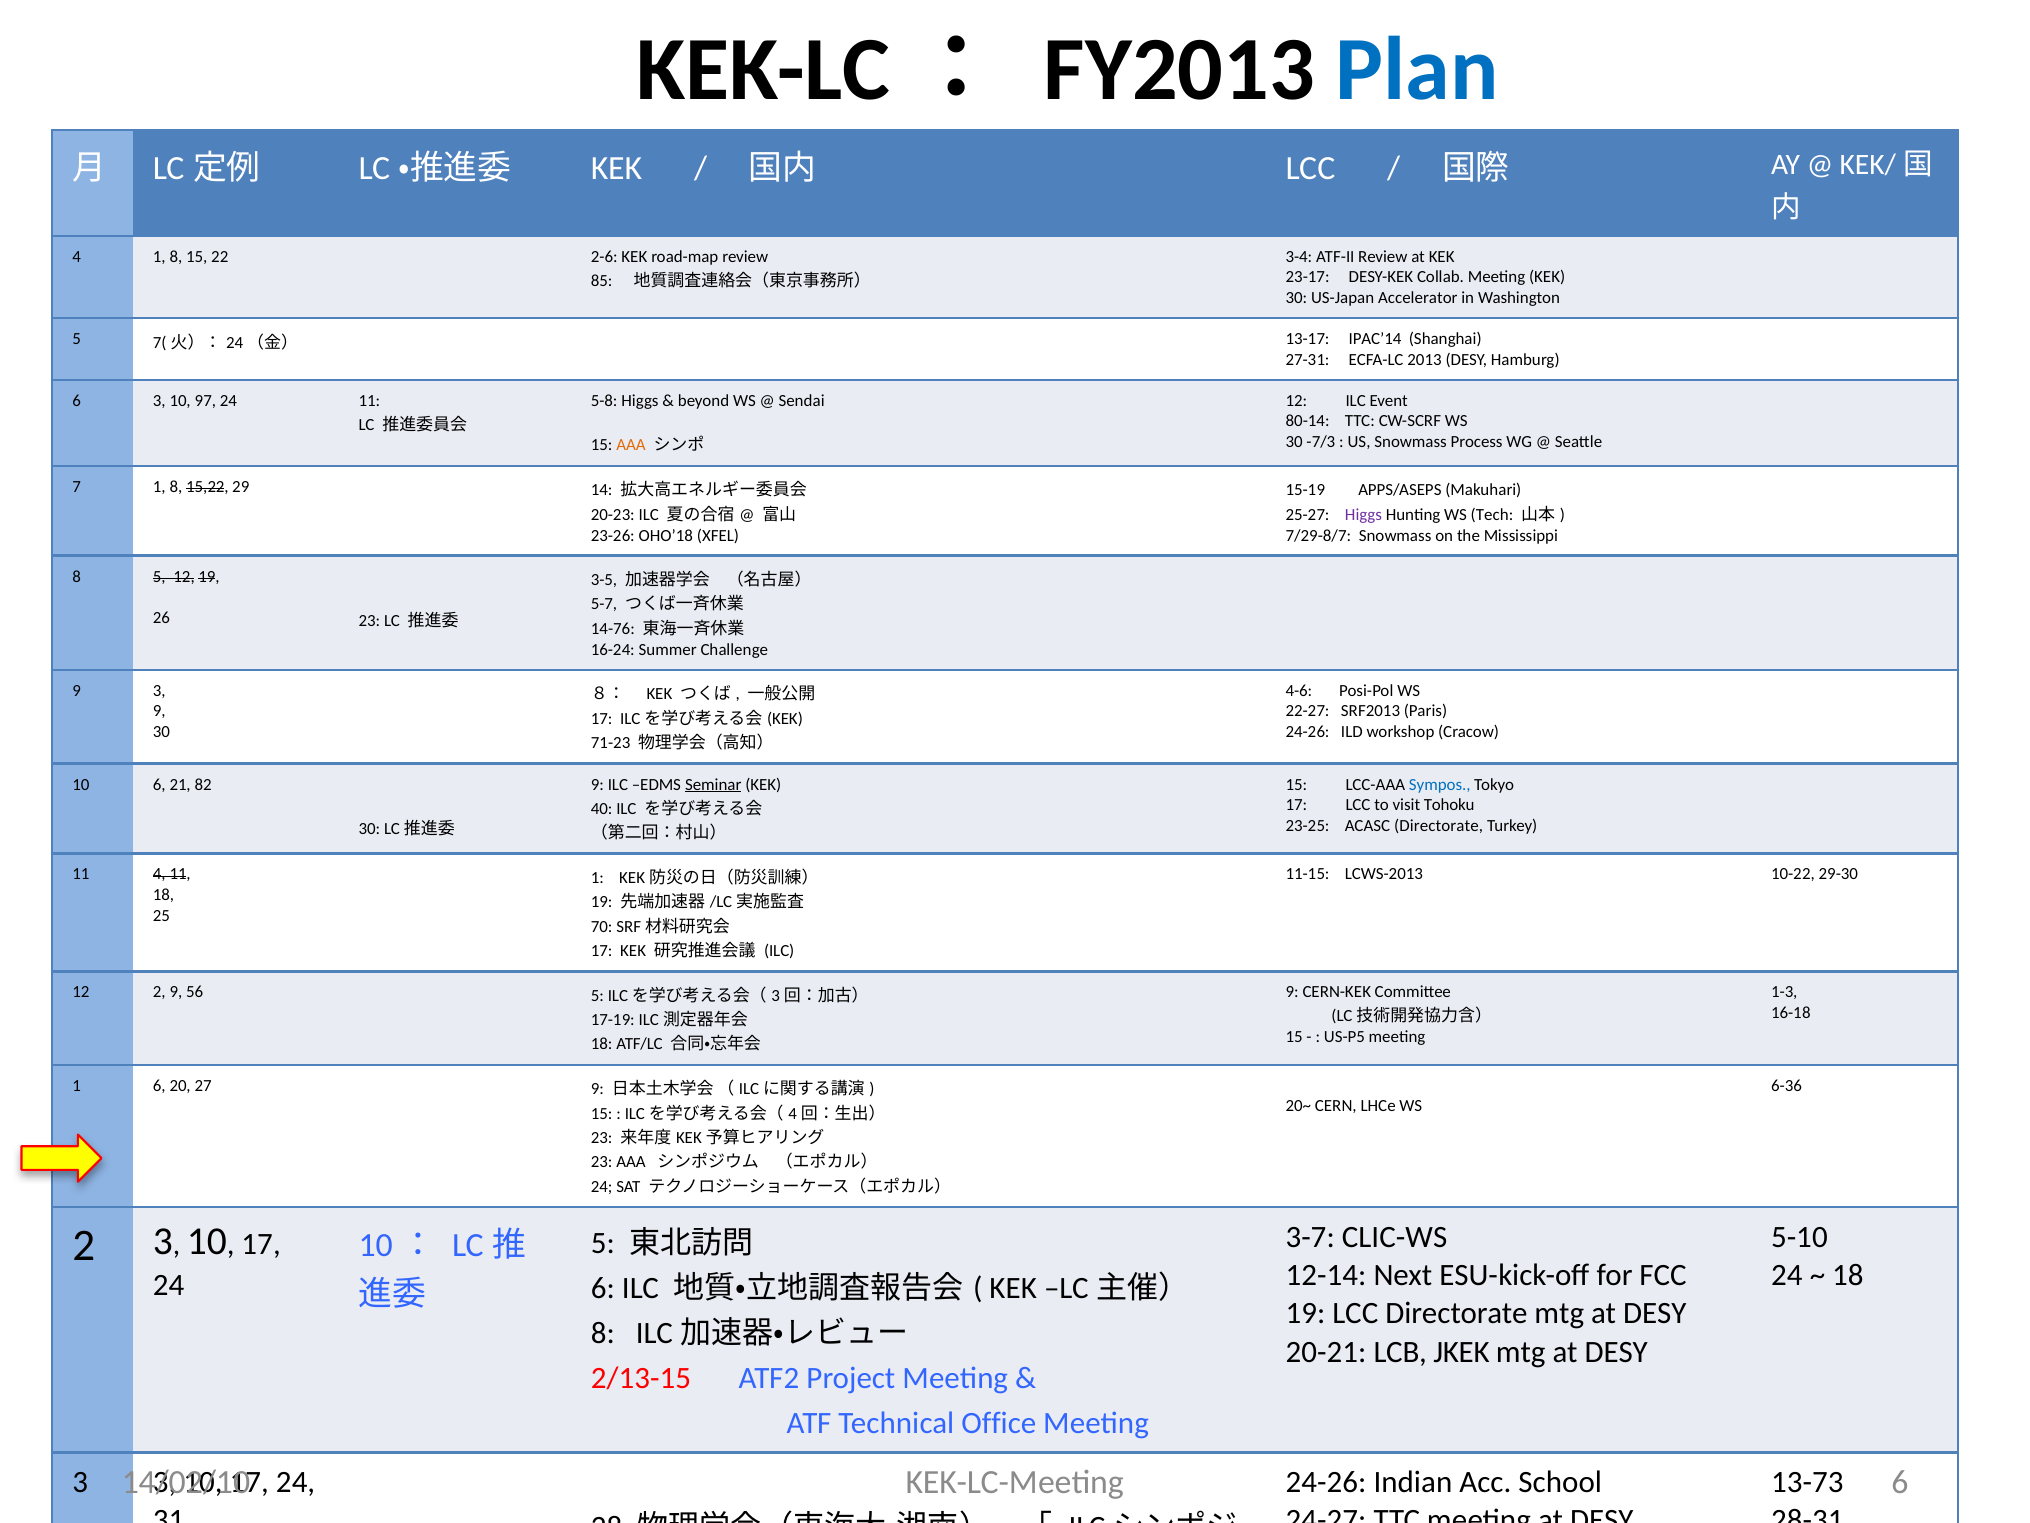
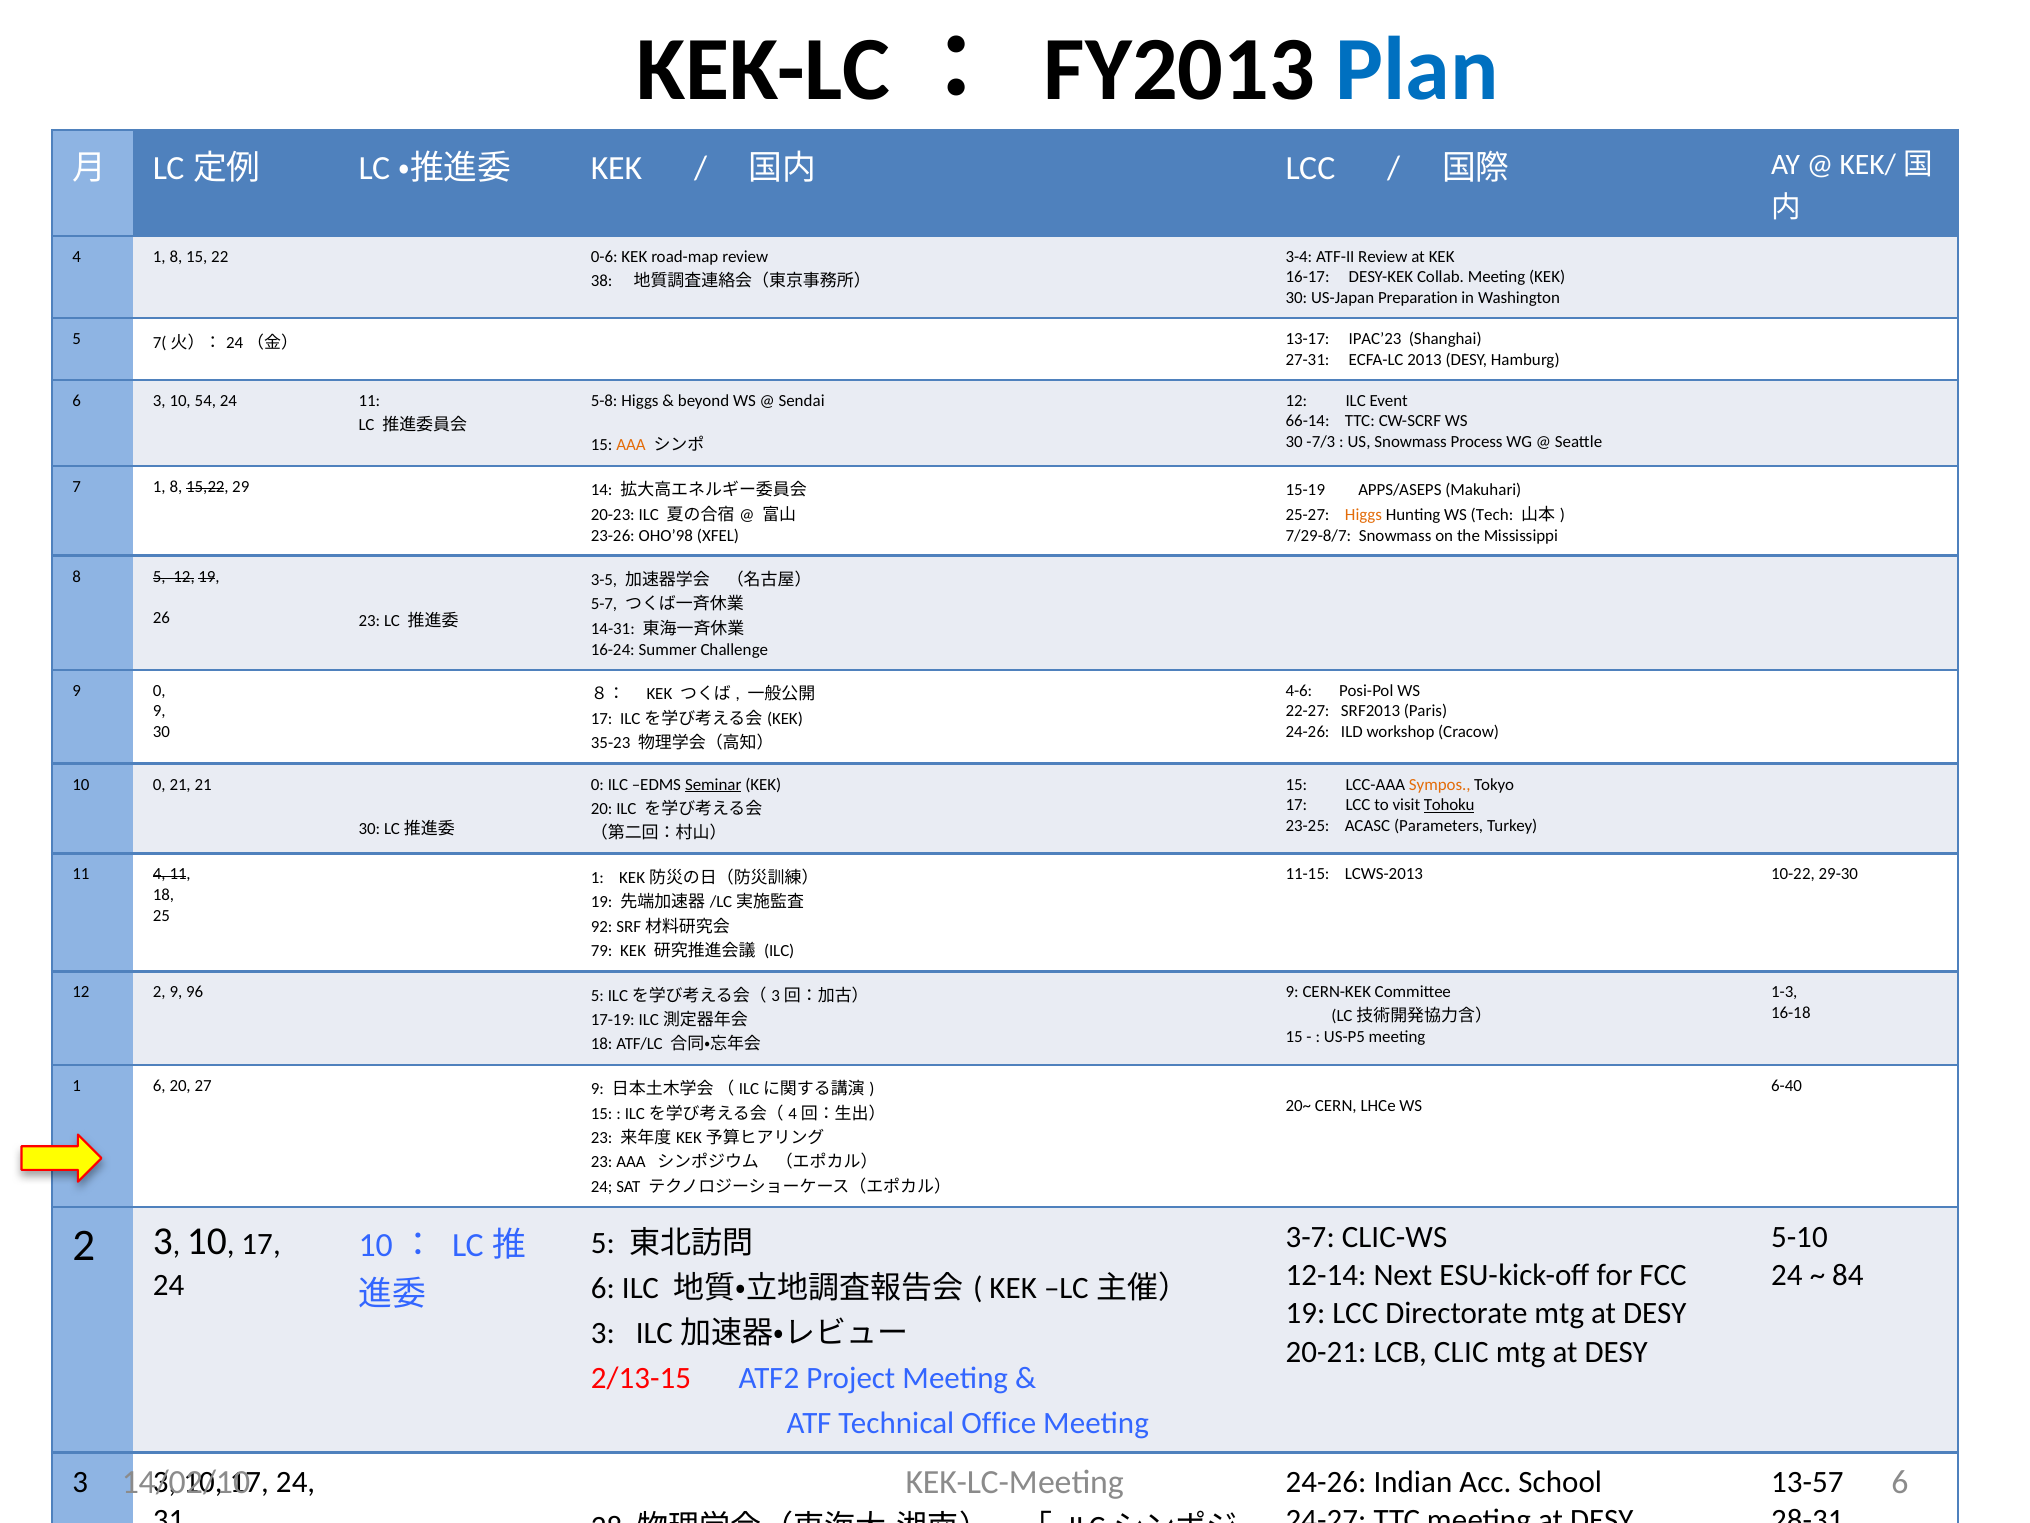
2-6: 2-6 -> 0-6
23-17: 23-17 -> 16-17
85: 85 -> 38
Accelerator: Accelerator -> Preparation
IPAC’14: IPAC’14 -> IPAC’23
97: 97 -> 54
80-14: 80-14 -> 66-14
Higgs at (1364, 514) colour: purple -> orange
OHO’18: OHO’18 -> OHO’98
14-76: 14-76 -> 14-31
9 3: 3 -> 0
71-23: 71-23 -> 35-23
10 6: 6 -> 0
21 82: 82 -> 21
9 at (597, 784): 9 -> 0
Sympos colour: blue -> orange
Tohoku underline: none -> present
40 at (602, 808): 40 -> 20
ACASC Directorate: Directorate -> Parameters
70: 70 -> 92
17 at (602, 951): 17 -> 79
56: 56 -> 96
6-36: 6-36 -> 6-40
18 at (1848, 1275): 18 -> 84
8 at (603, 1333): 8 -> 3
JKEK: JKEK -> CLIC
13-73: 13-73 -> 13-57
